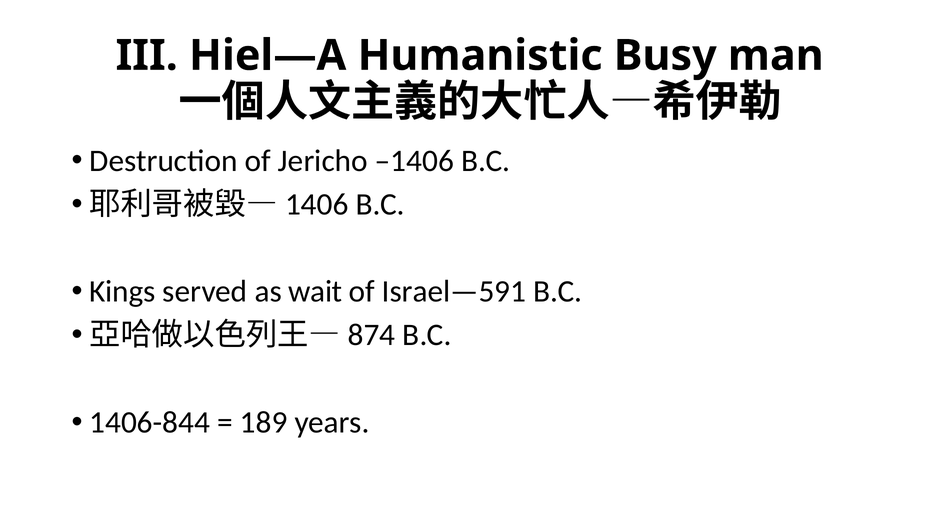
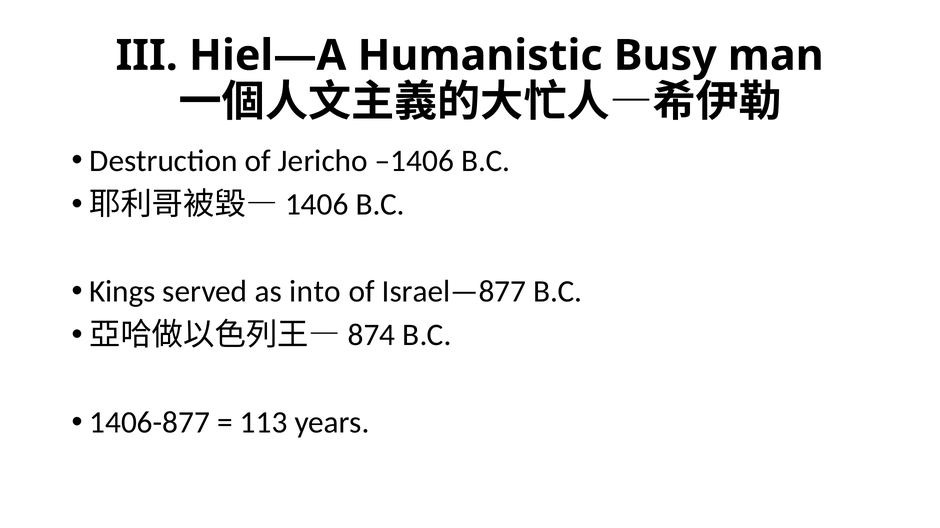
wait: wait -> into
Israel—591: Israel—591 -> Israel—877
1406-844: 1406-844 -> 1406-877
189: 189 -> 113
